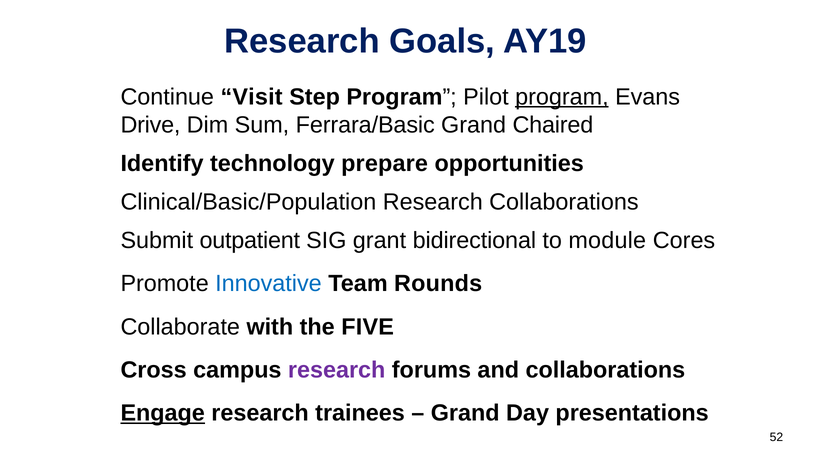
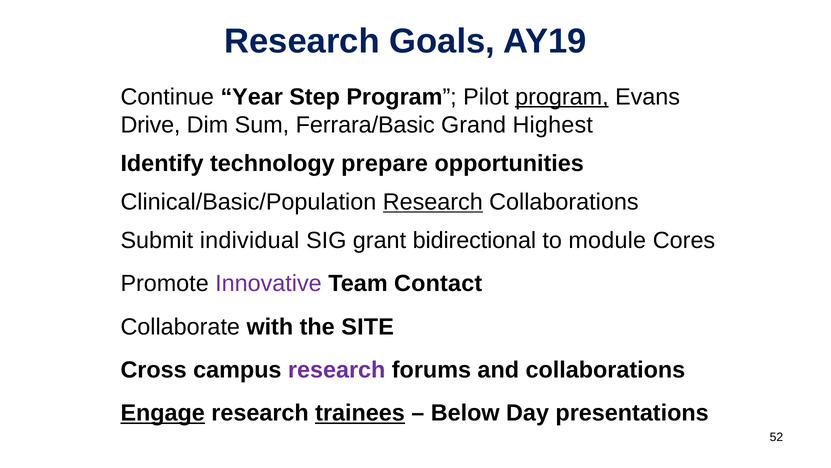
Visit: Visit -> Year
Chaired: Chaired -> Highest
Research at (433, 202) underline: none -> present
outpatient: outpatient -> individual
Innovative colour: blue -> purple
Rounds: Rounds -> Contact
FIVE: FIVE -> SITE
trainees underline: none -> present
Grand at (465, 413): Grand -> Below
